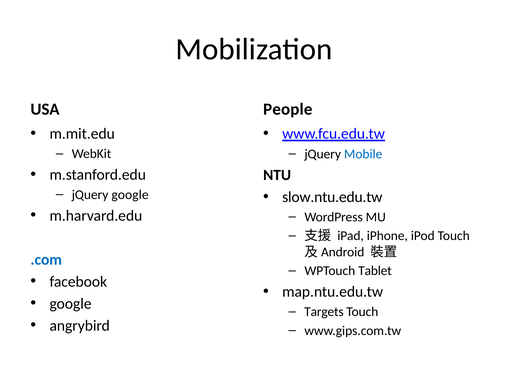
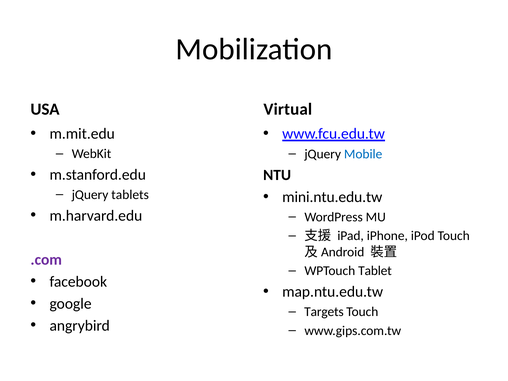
People: People -> Virtual
jQuery google: google -> tablets
slow.ntu.edu.tw: slow.ntu.edu.tw -> mini.ntu.edu.tw
.com colour: blue -> purple
